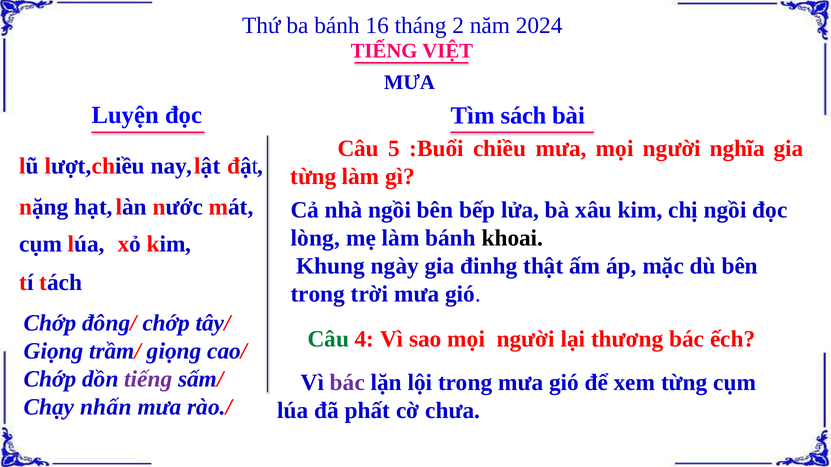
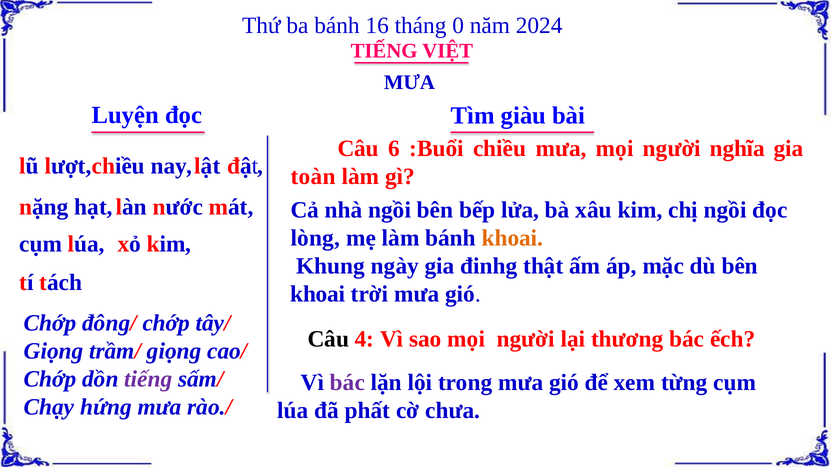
2: 2 -> 0
sách: sách -> giàu
5: 5 -> 6
từng at (313, 177): từng -> toàn
khoai at (512, 238) colour: black -> orange
trong at (318, 294): trong -> khoai
Câu at (328, 339) colour: green -> black
nhấn: nhấn -> hứng
